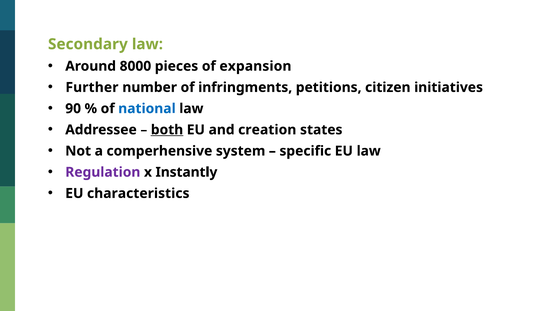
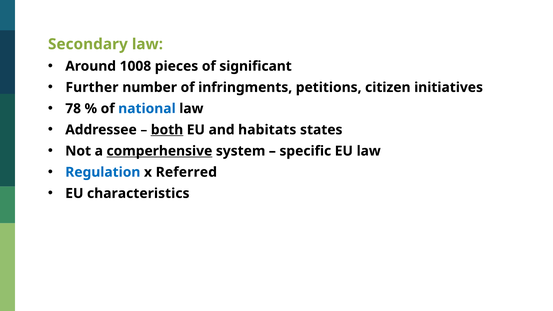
8000: 8000 -> 1008
expansion: expansion -> significant
90: 90 -> 78
creation: creation -> habitats
comperhensive underline: none -> present
Regulation colour: purple -> blue
Instantly: Instantly -> Referred
